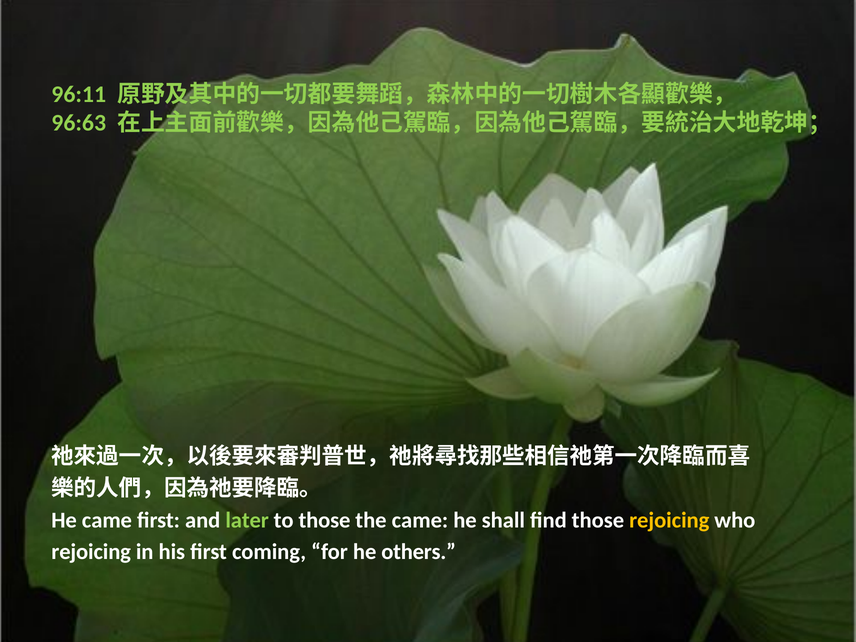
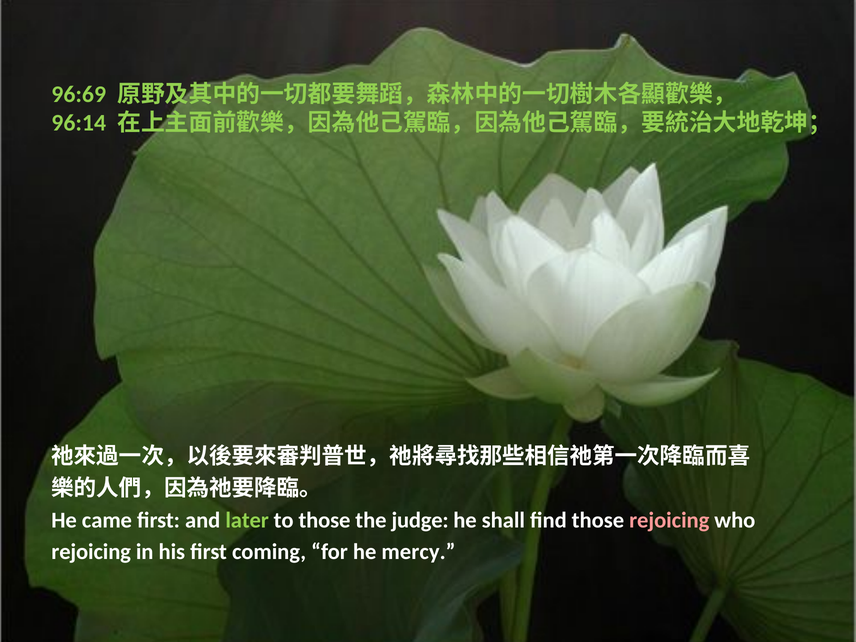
96:11: 96:11 -> 96:69
96:63: 96:63 -> 96:14
the came: came -> judge
rejoicing at (669, 520) colour: yellow -> pink
others: others -> mercy
